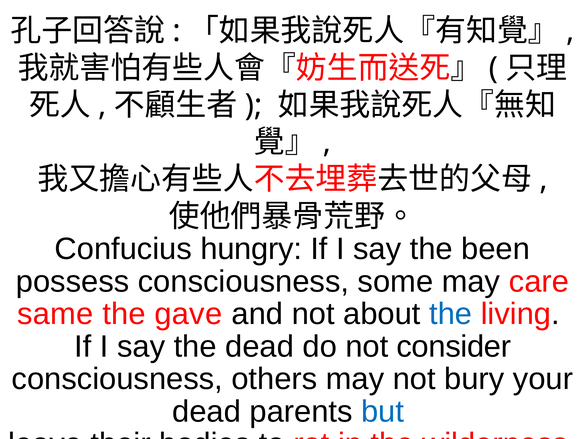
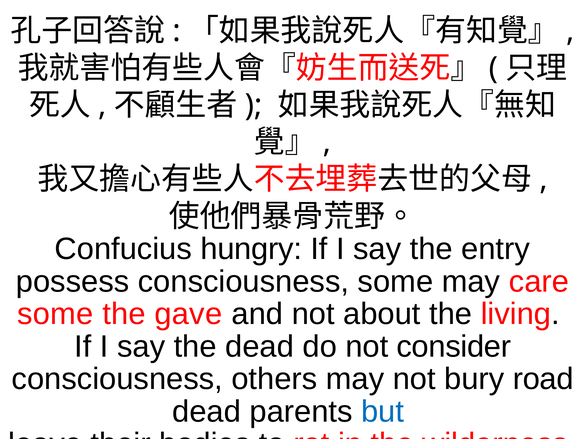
been: been -> entry
same at (55, 314): same -> some
the at (451, 314) colour: blue -> black
your: your -> road
